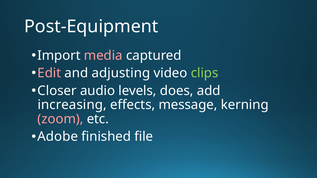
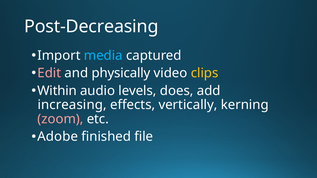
Post-Equipment: Post-Equipment -> Post-Decreasing
media colour: pink -> light blue
adjusting: adjusting -> physically
clips colour: light green -> yellow
Closer: Closer -> Within
message: message -> vertically
